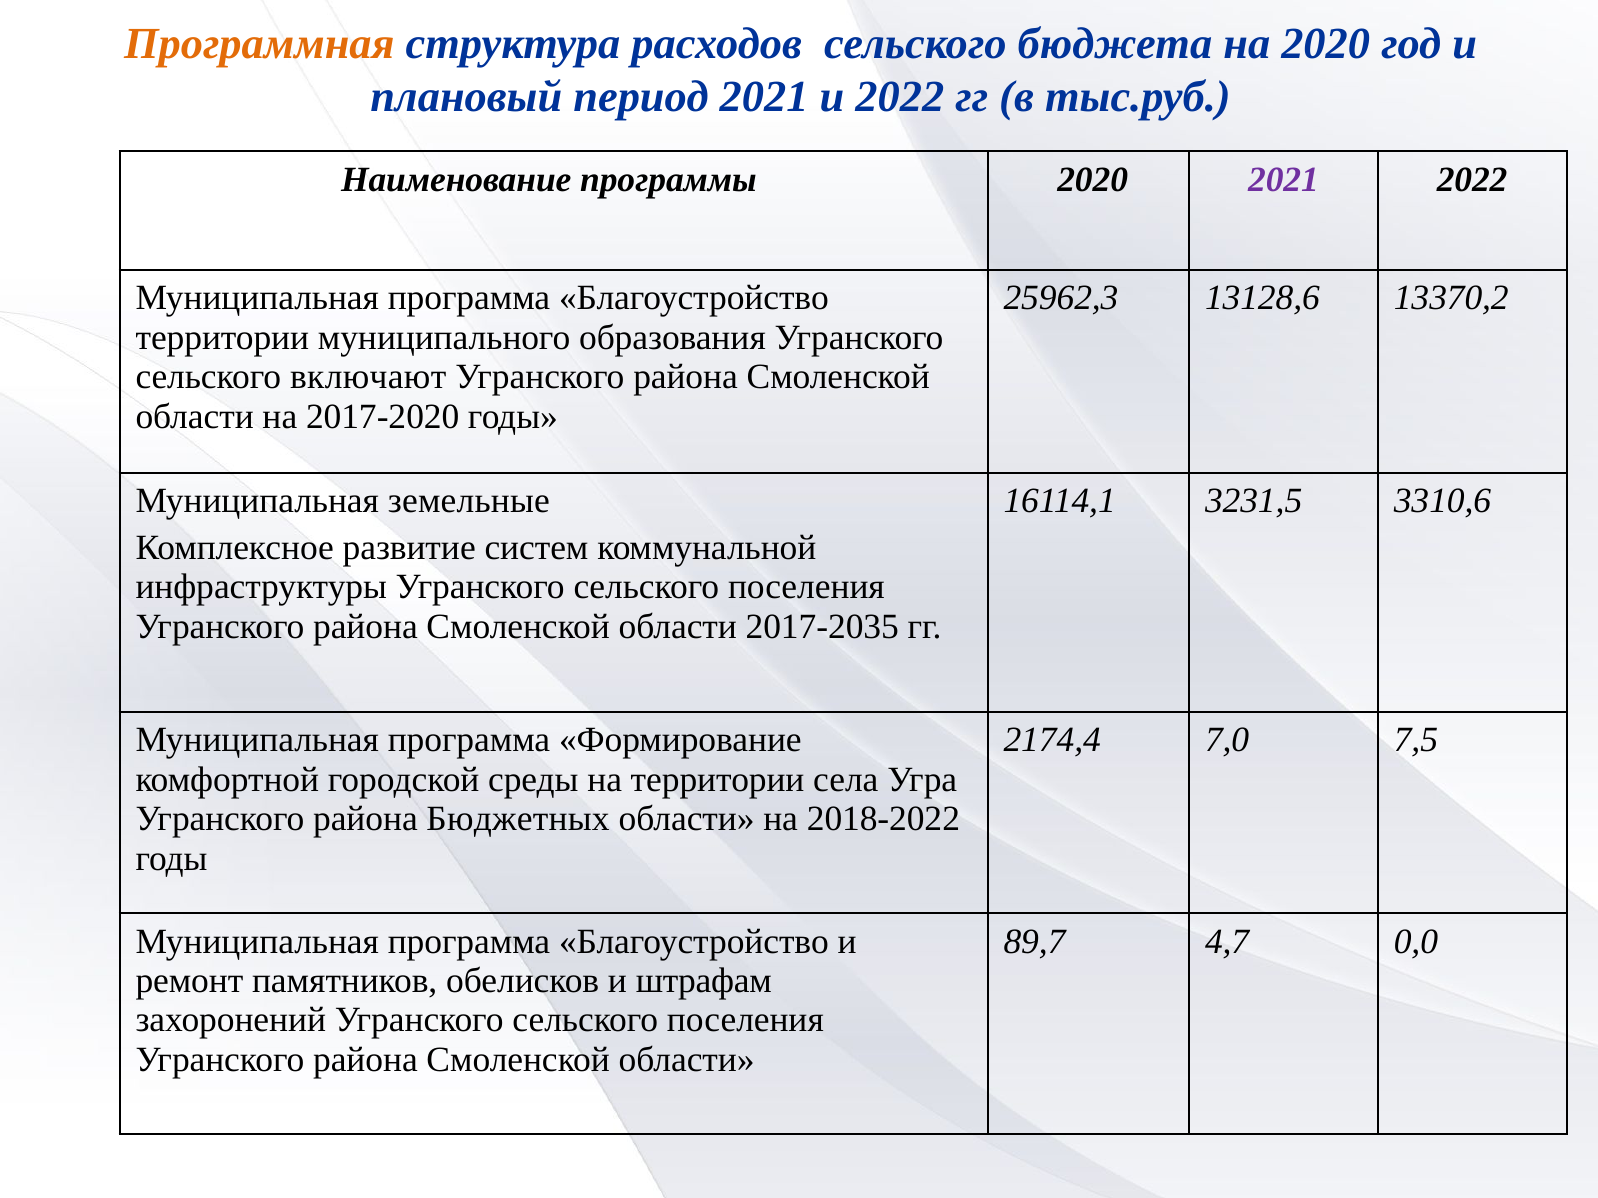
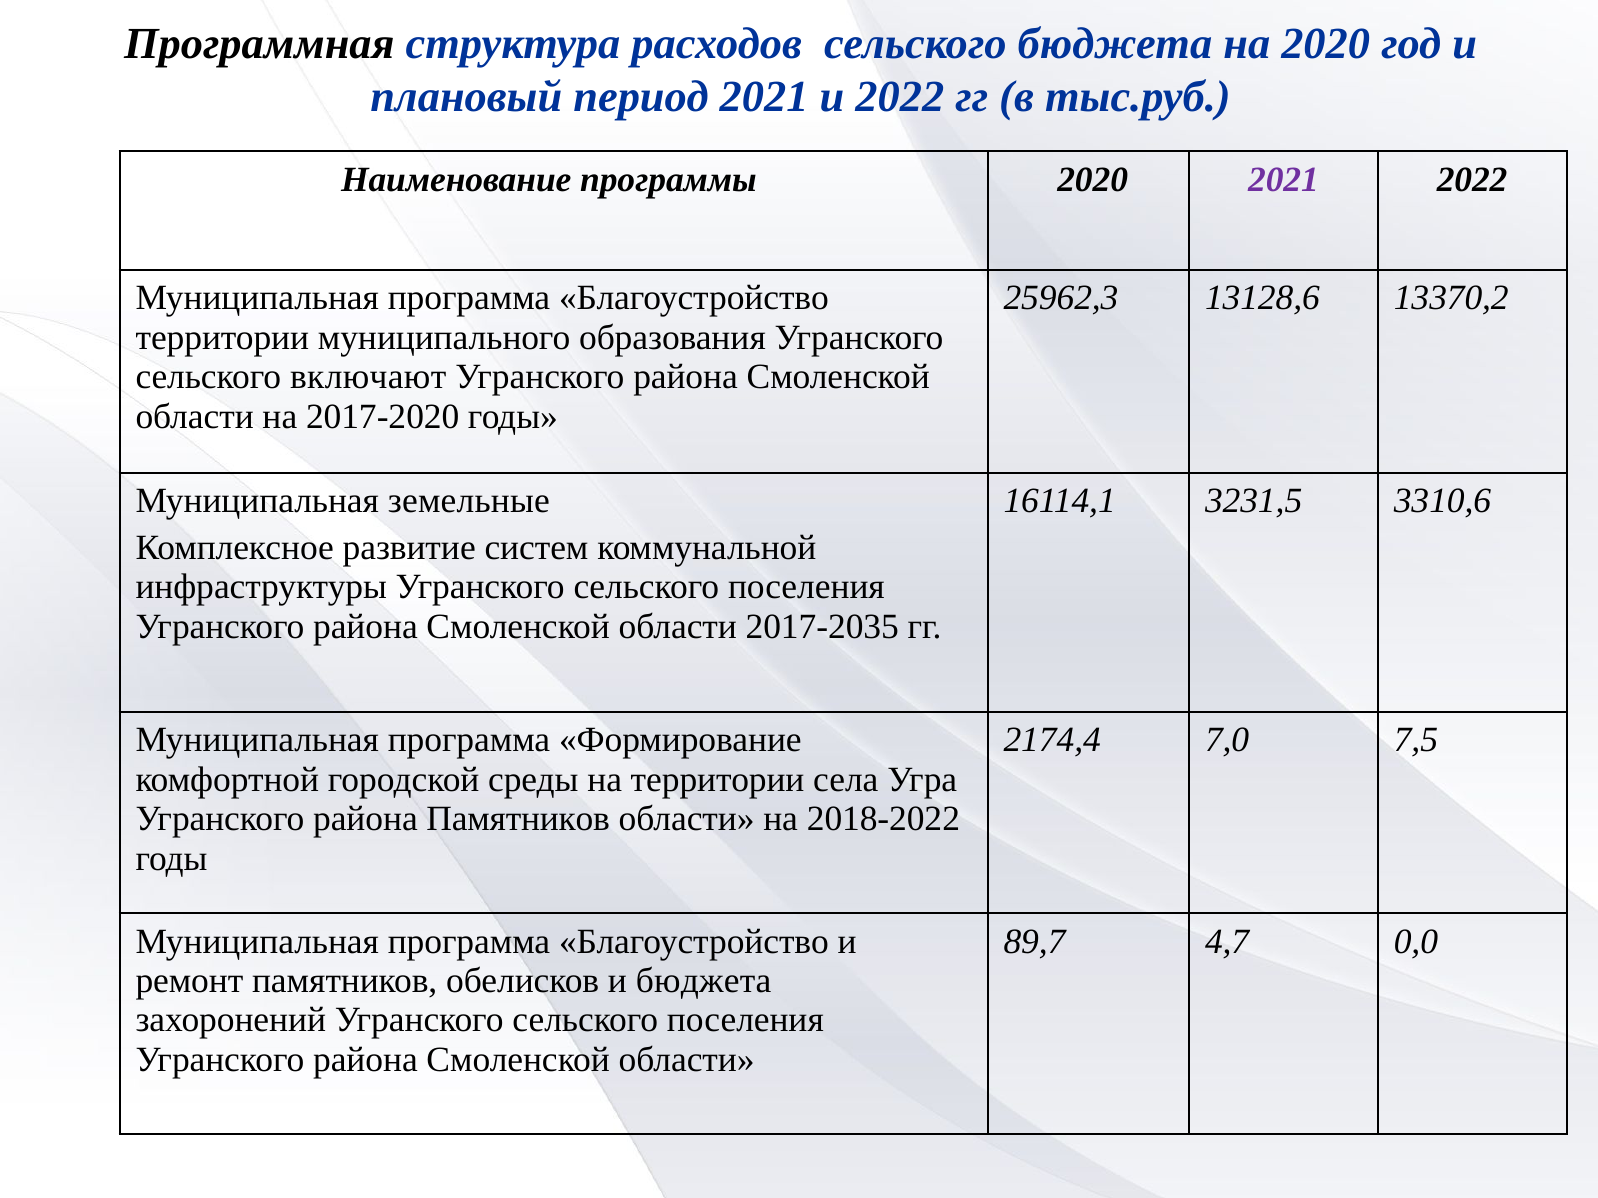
Программная colour: orange -> black
района Бюджетных: Бюджетных -> Памятников
и штрафам: штрафам -> бюджета
